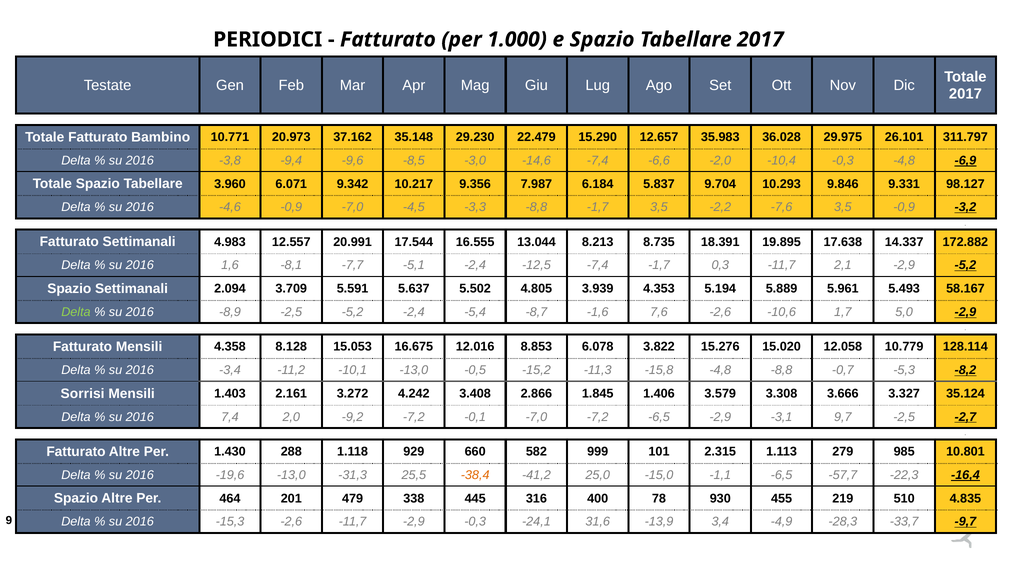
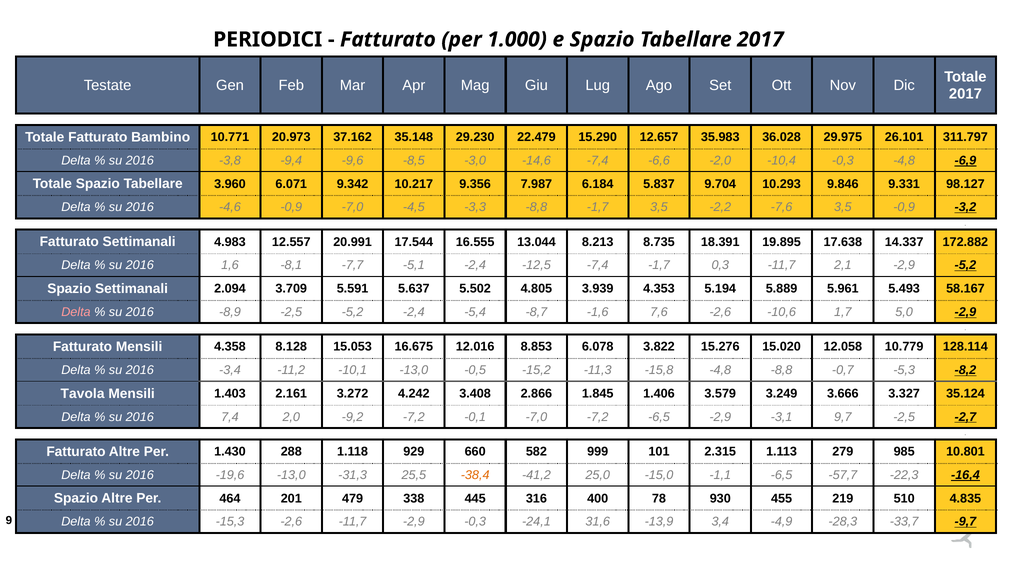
Delta at (76, 312) colour: light green -> pink
Sorrisi: Sorrisi -> Tavola
3.308: 3.308 -> 3.249
